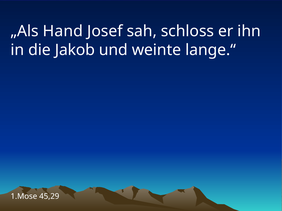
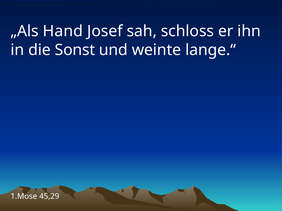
Jakob: Jakob -> Sonst
